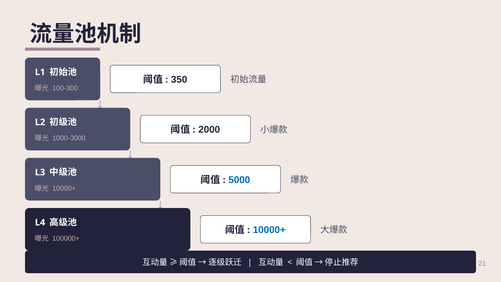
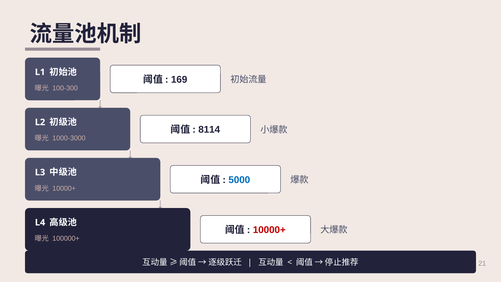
350: 350 -> 169
2000: 2000 -> 8114
10000+ at (269, 230) colour: blue -> red
